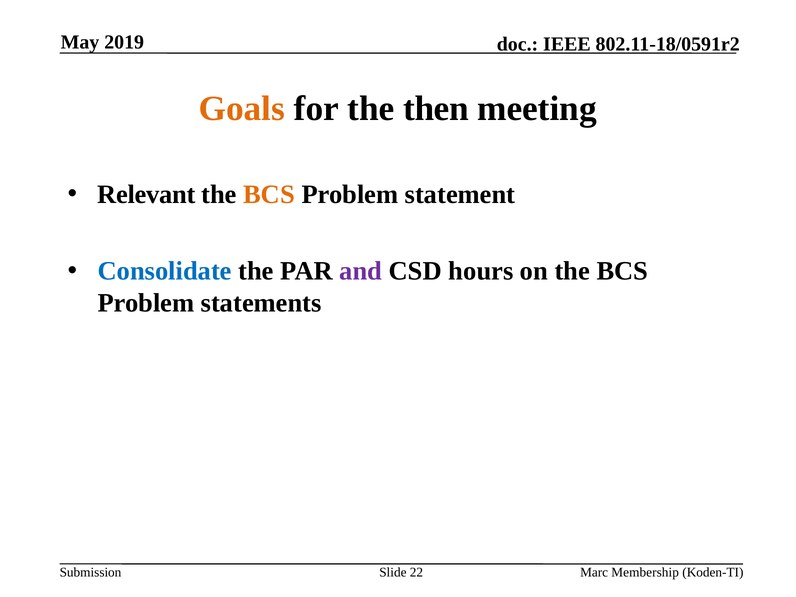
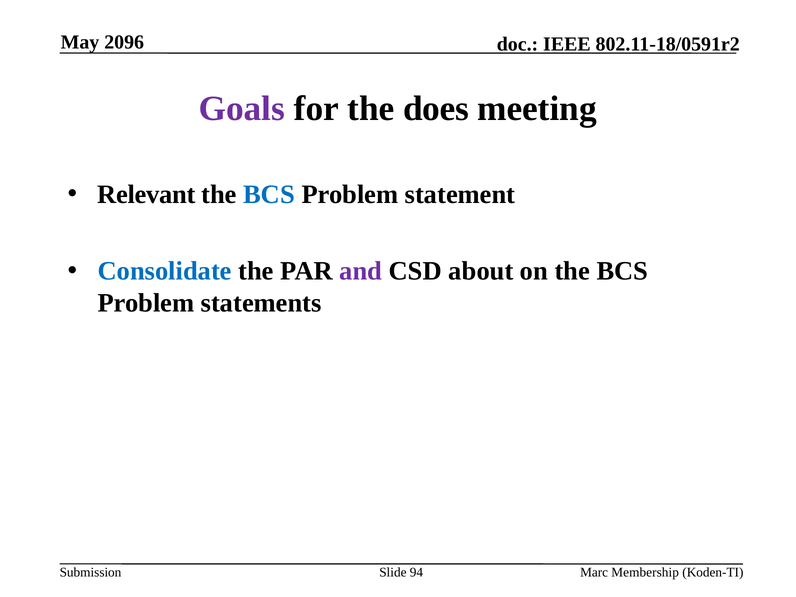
2019: 2019 -> 2096
Goals colour: orange -> purple
then: then -> does
BCS at (269, 194) colour: orange -> blue
hours: hours -> about
22: 22 -> 94
